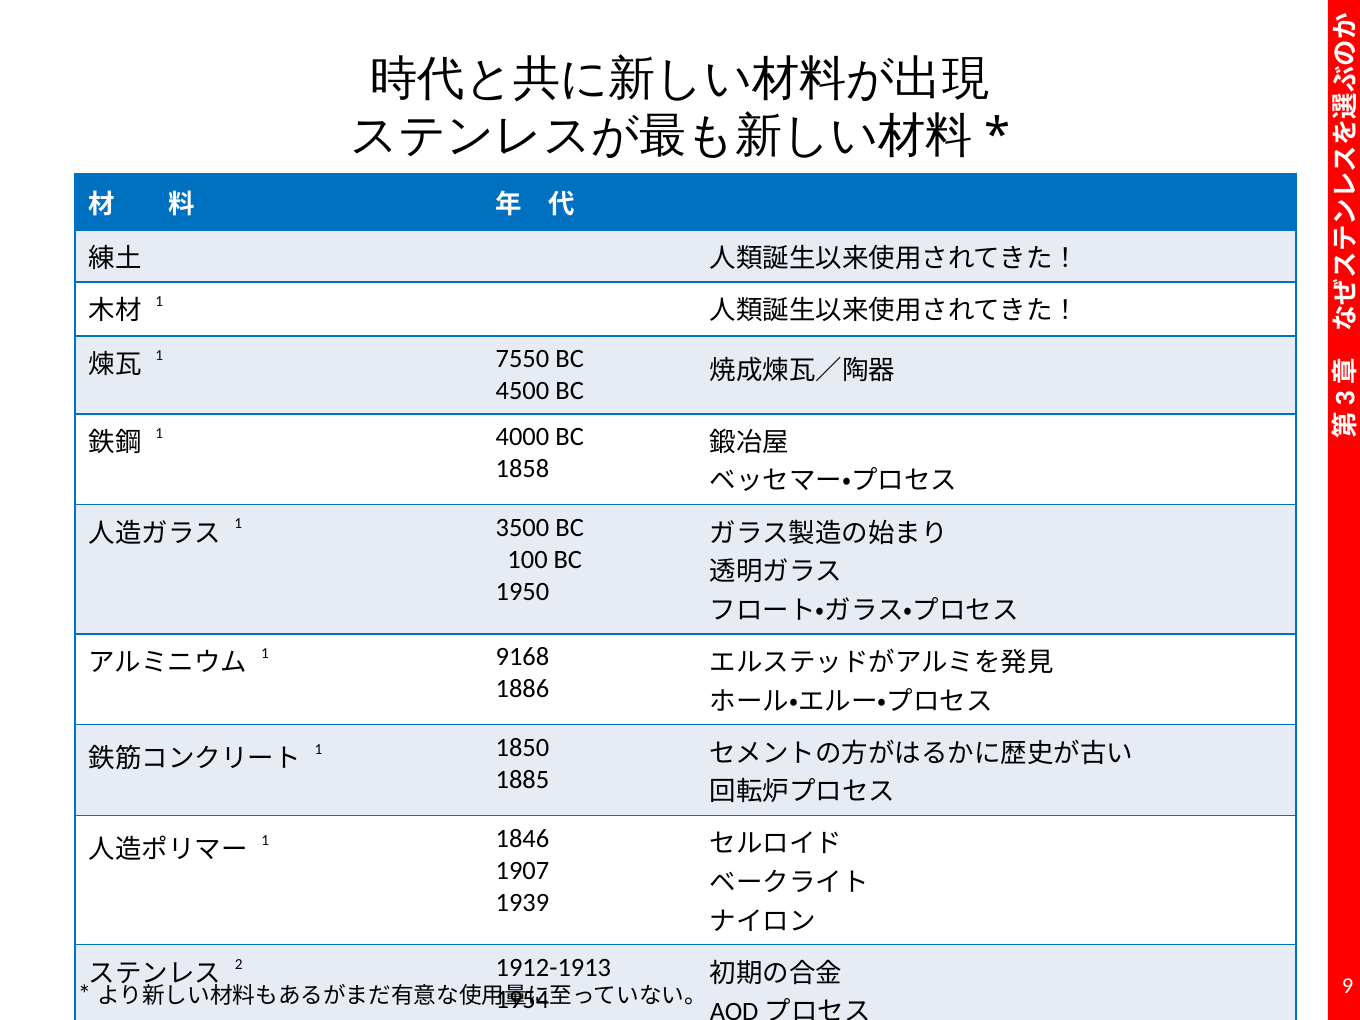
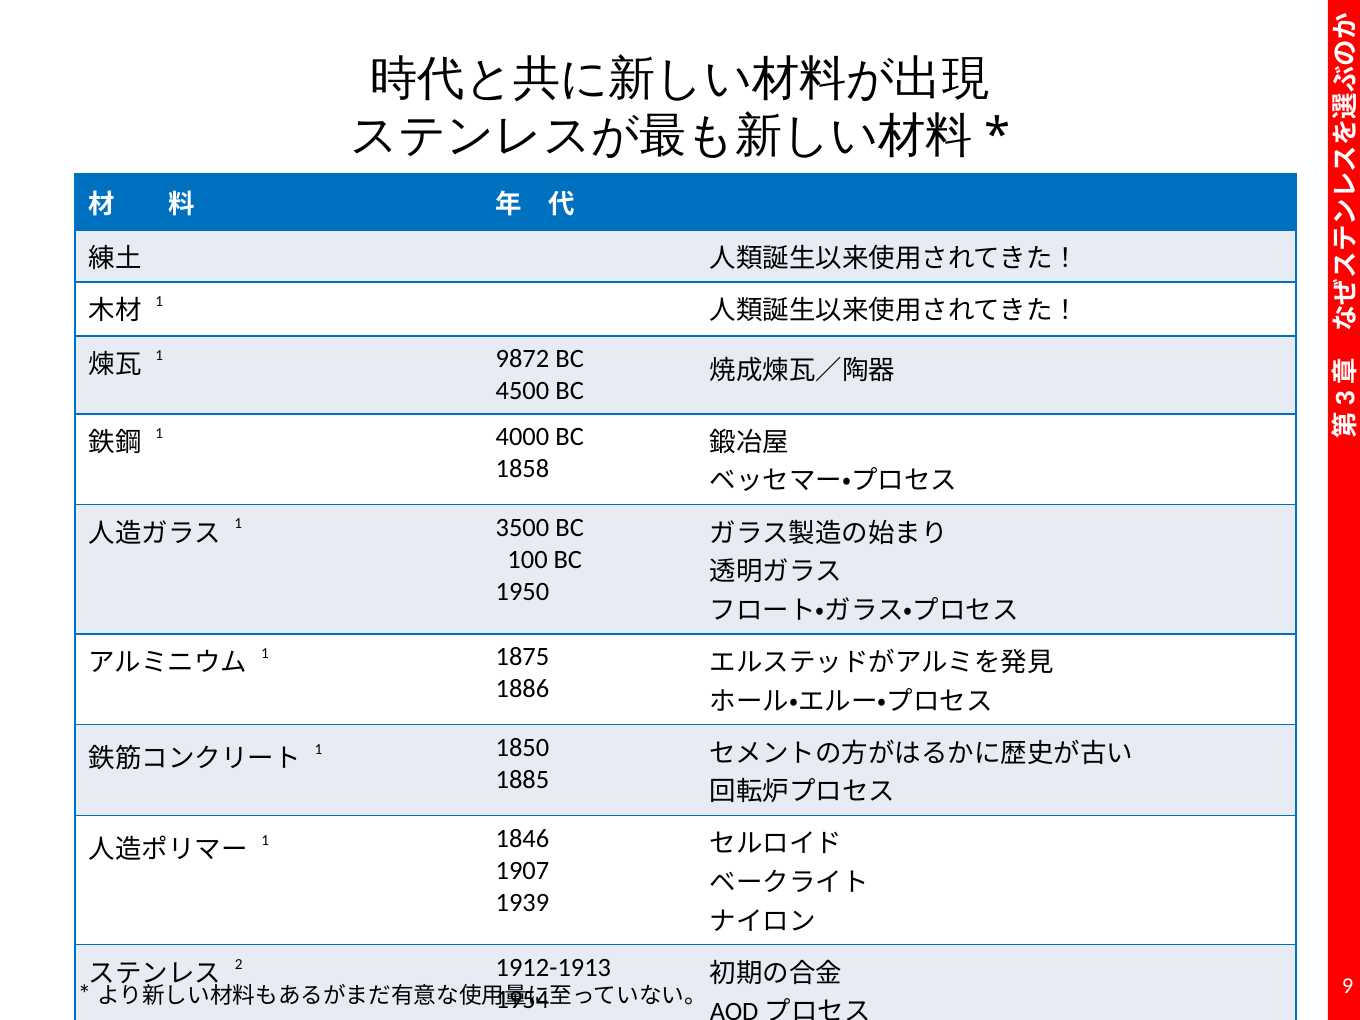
7550: 7550 -> 9872
9168: 9168 -> 1875
